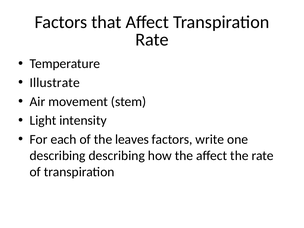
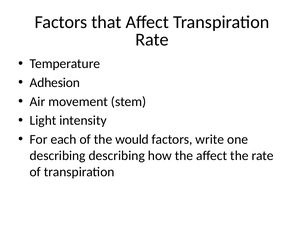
Illustrate: Illustrate -> Adhesion
leaves: leaves -> would
